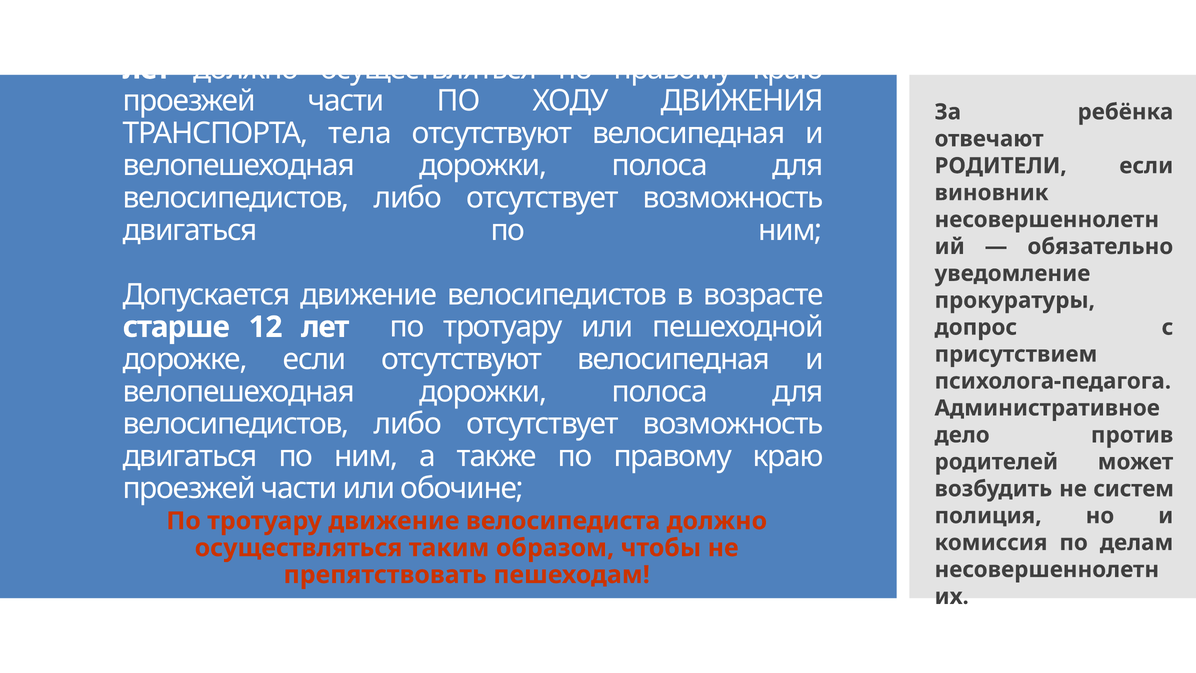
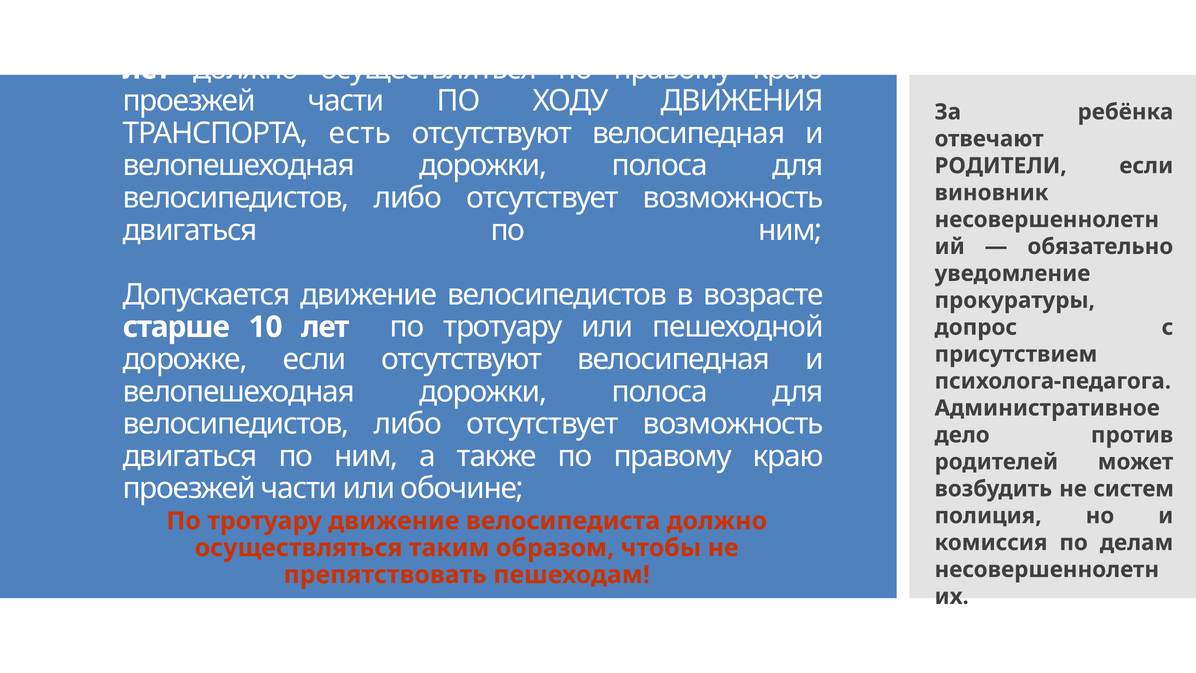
тела: тела -> есть
12: 12 -> 10
